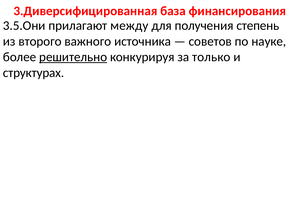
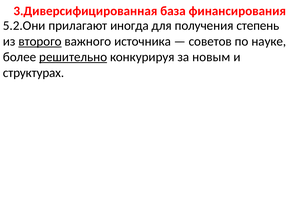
3.5.Они: 3.5.Они -> 5.2.Они
между: между -> иногда
второго underline: none -> present
только: только -> новым
